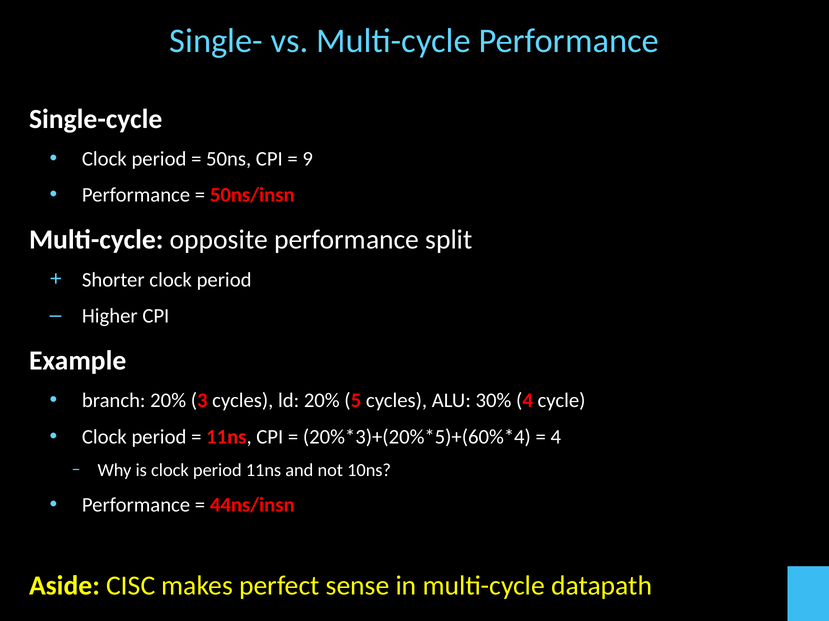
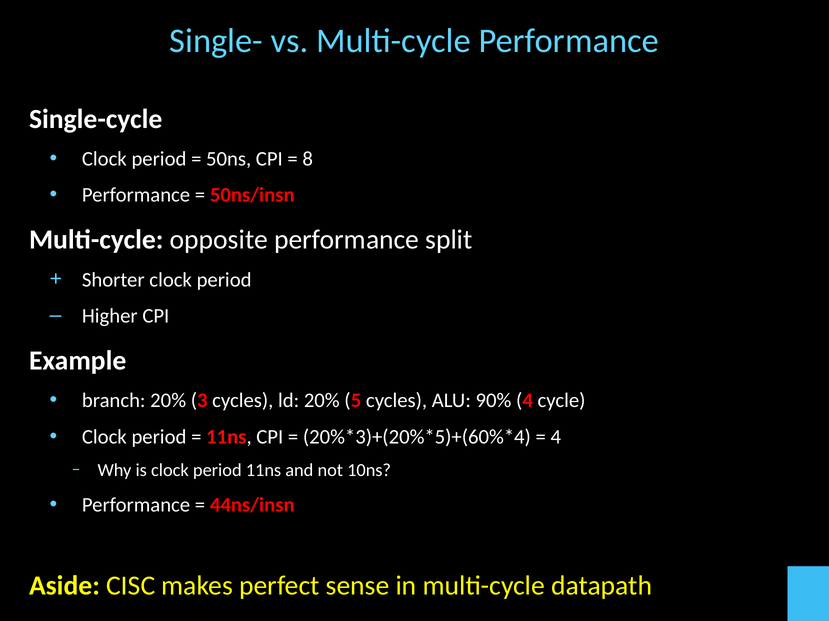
9: 9 -> 8
30%: 30% -> 90%
